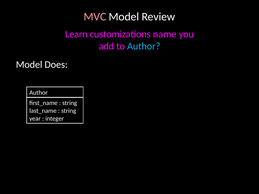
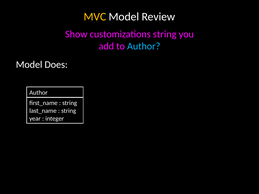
MVC colour: pink -> yellow
Learn: Learn -> Show
customizations name: name -> string
